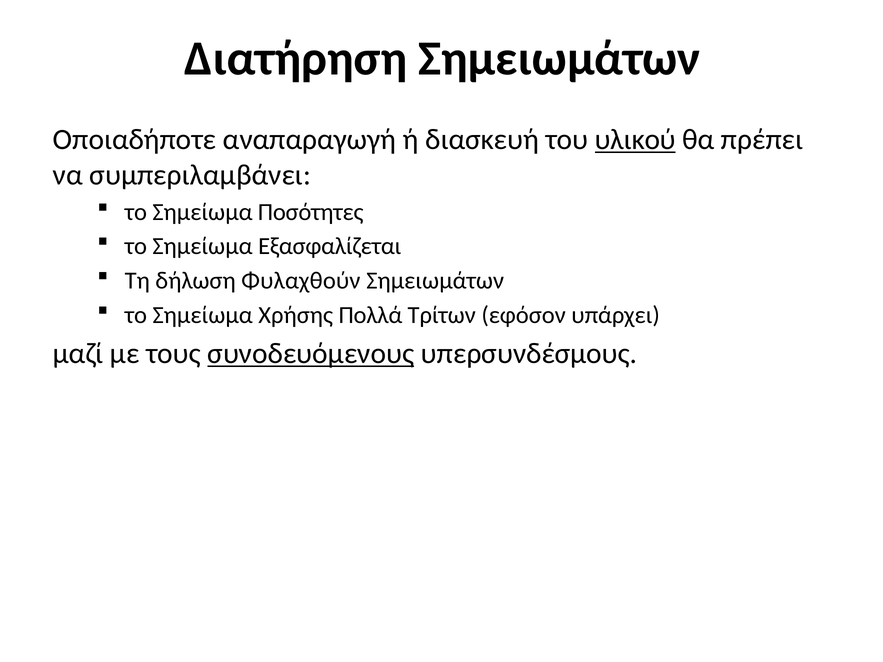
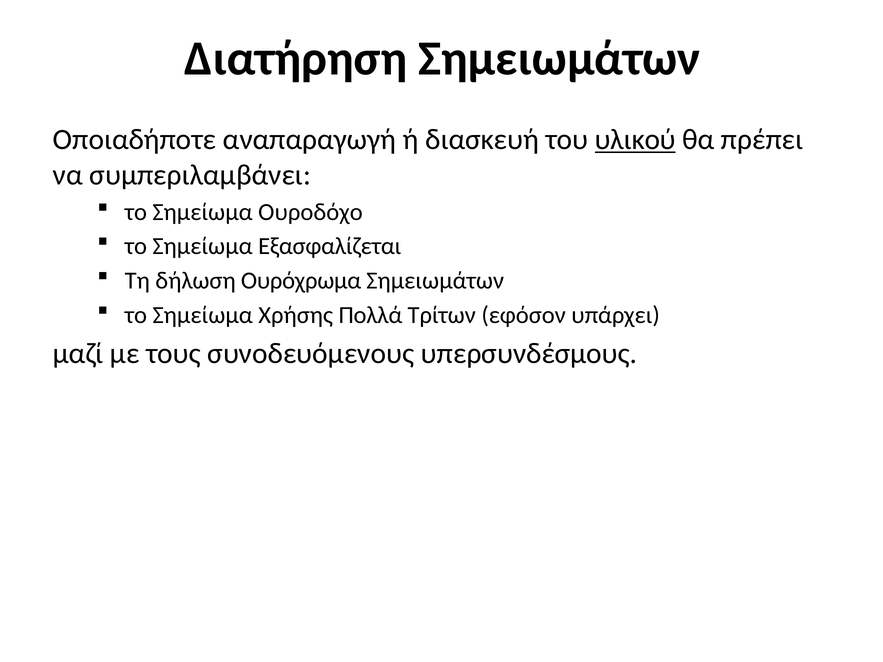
Ποσότητες: Ποσότητες -> Ουροδόχο
Φυλαχθούν: Φυλαχθούν -> Ουρόχρωμα
συνοδευόμενους underline: present -> none
